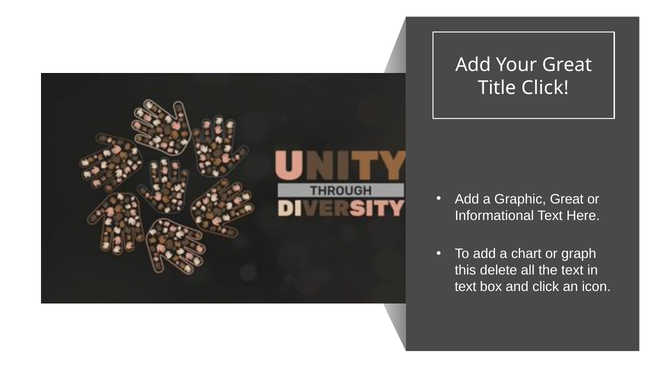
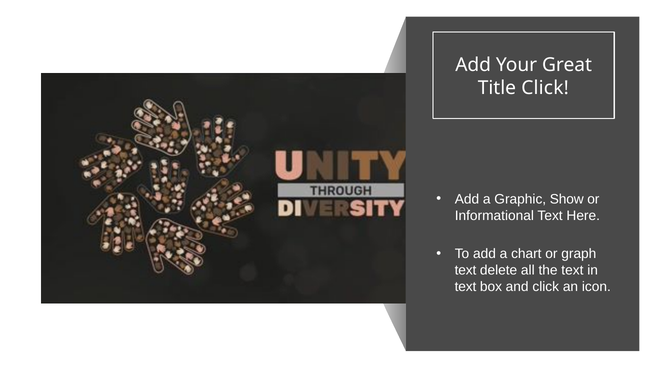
Graphic Great: Great -> Show
this at (465, 271): this -> text
